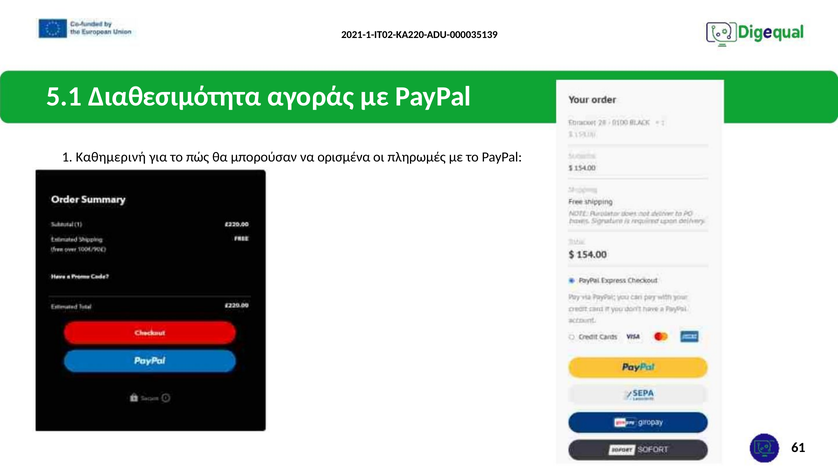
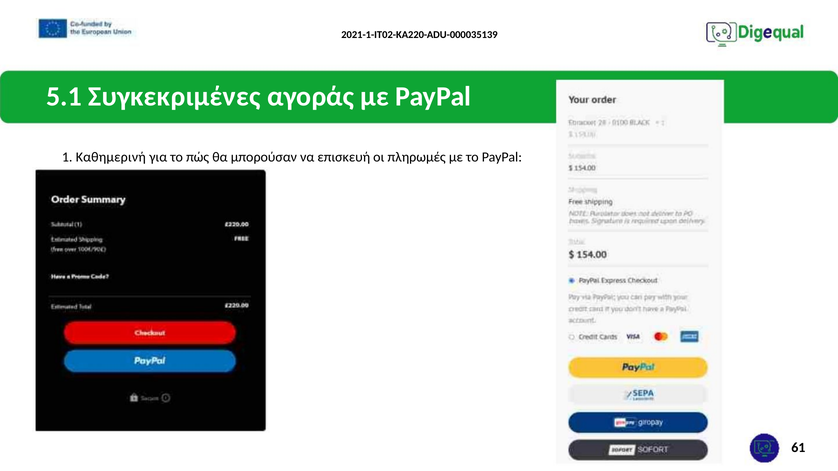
Διαθεσιμότητα: Διαθεσιμότητα -> Συγκεκριμένες
ορισμένα: ορισμένα -> επισκευή
